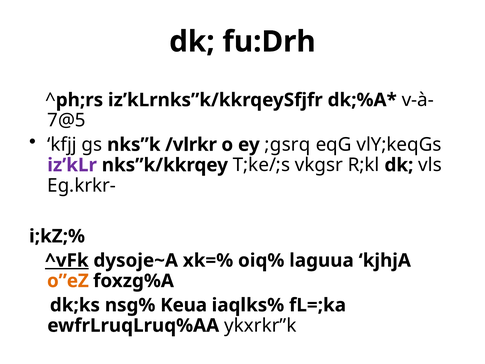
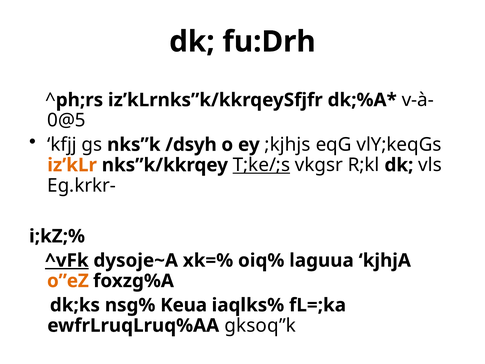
7@5: 7@5 -> 0@5
/vlrkr: /vlrkr -> /dsyh
;gsrq: ;gsrq -> ;kjhjs
iz’kLr colour: purple -> orange
T;ke/;s underline: none -> present
ykxrkr”k: ykxrkr”k -> gksoq”k
